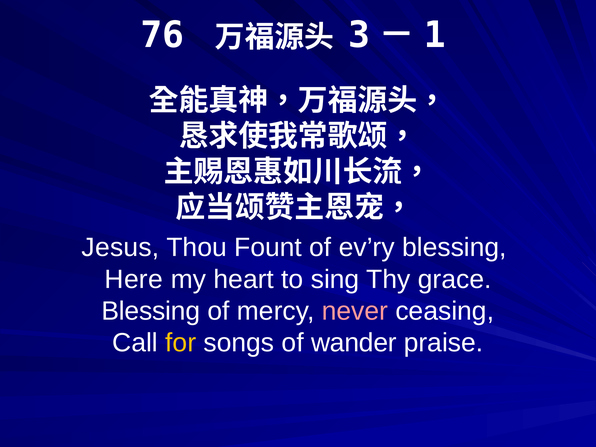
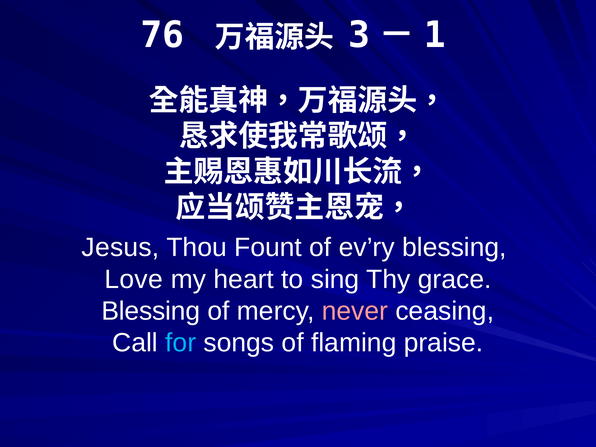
Here: Here -> Love
for colour: yellow -> light blue
wander: wander -> flaming
